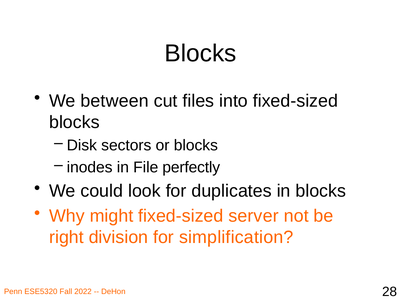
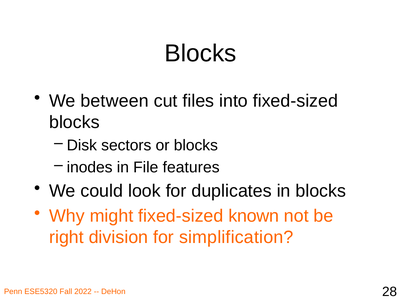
perfectly: perfectly -> features
server: server -> known
